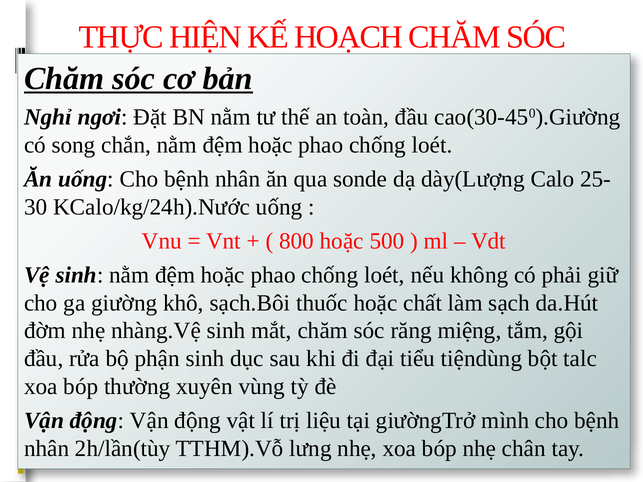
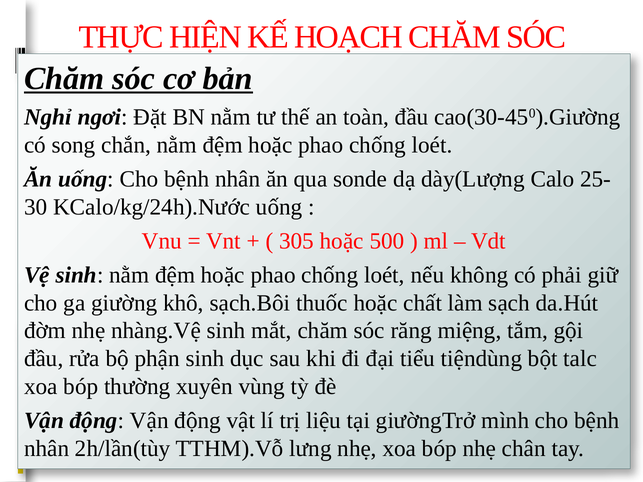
800: 800 -> 305
